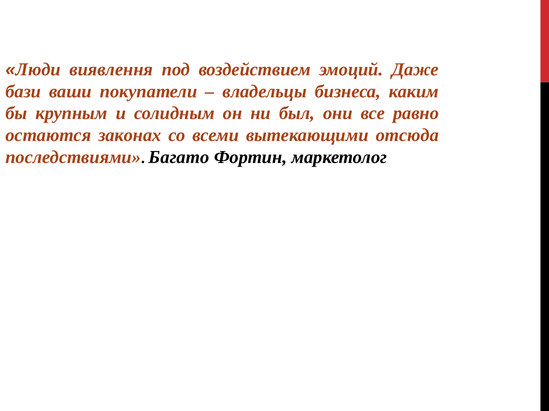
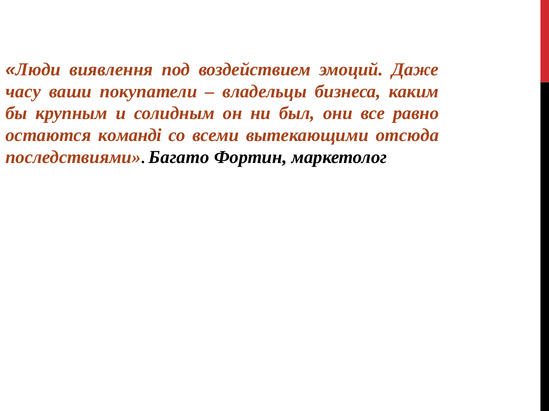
бази: бази -> часу
законах: законах -> команді
